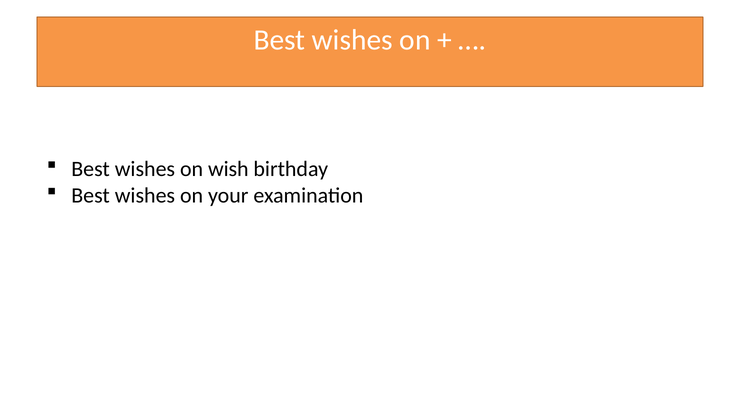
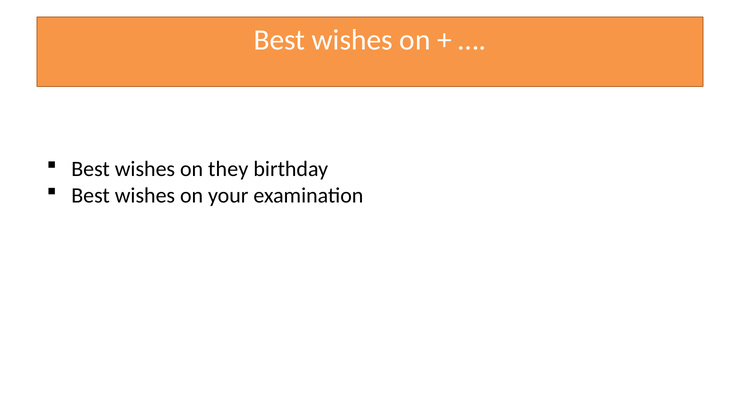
wish: wish -> they
